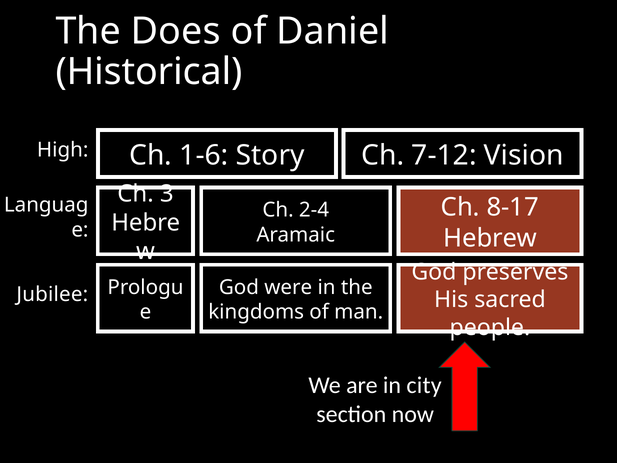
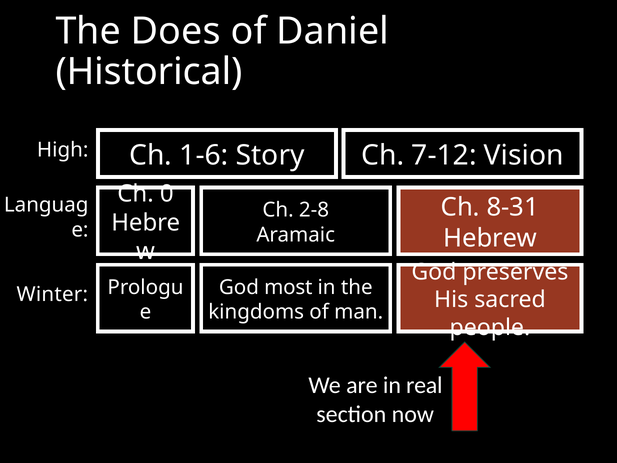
3: 3 -> 0
8-17: 8-17 -> 8-31
2-4: 2-4 -> 2-8
were: were -> most
Jubilee: Jubilee -> Winter
city: city -> real
